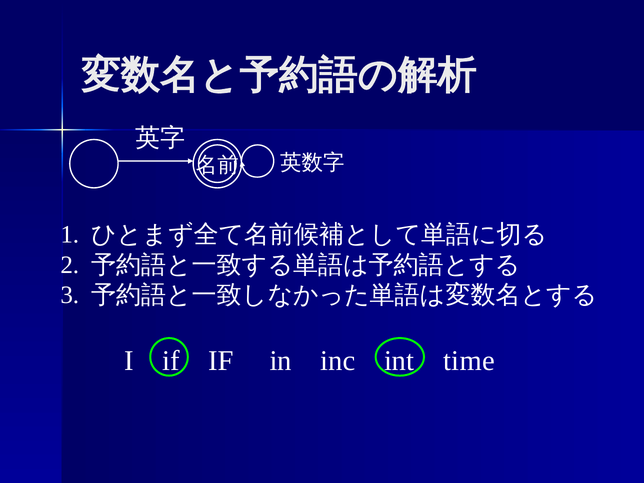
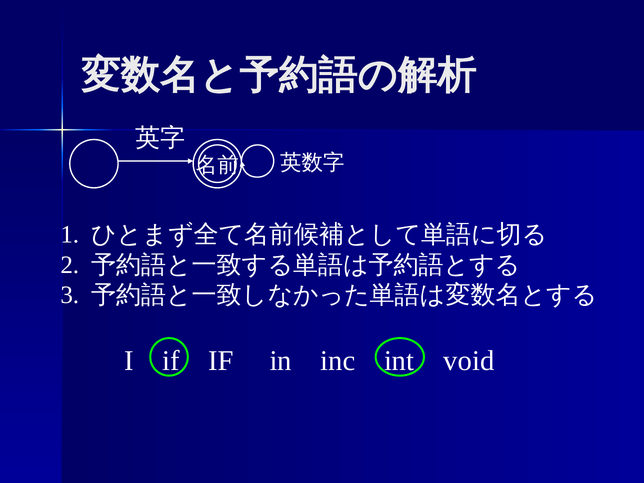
time: time -> void
